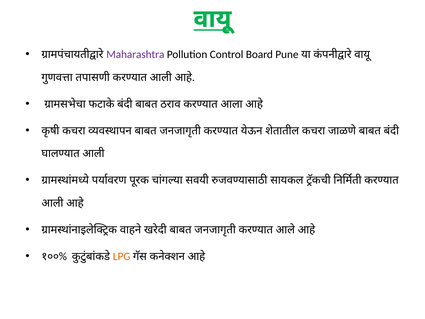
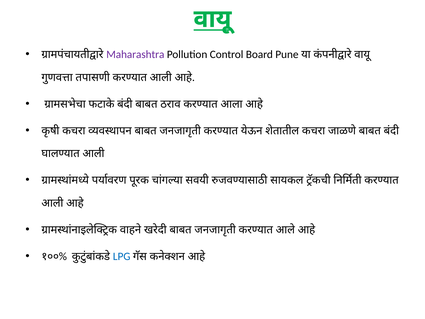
LPG colour: orange -> blue
